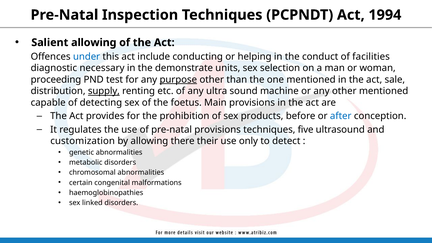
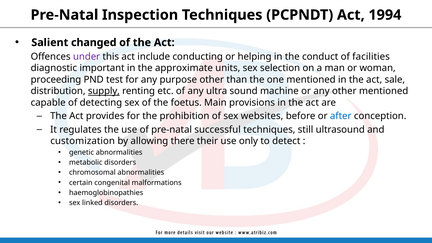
Salient allowing: allowing -> changed
under colour: blue -> purple
necessary: necessary -> important
demonstrate: demonstrate -> approximate
purpose underline: present -> none
products: products -> websites
pre-natal provisions: provisions -> successful
five: five -> still
